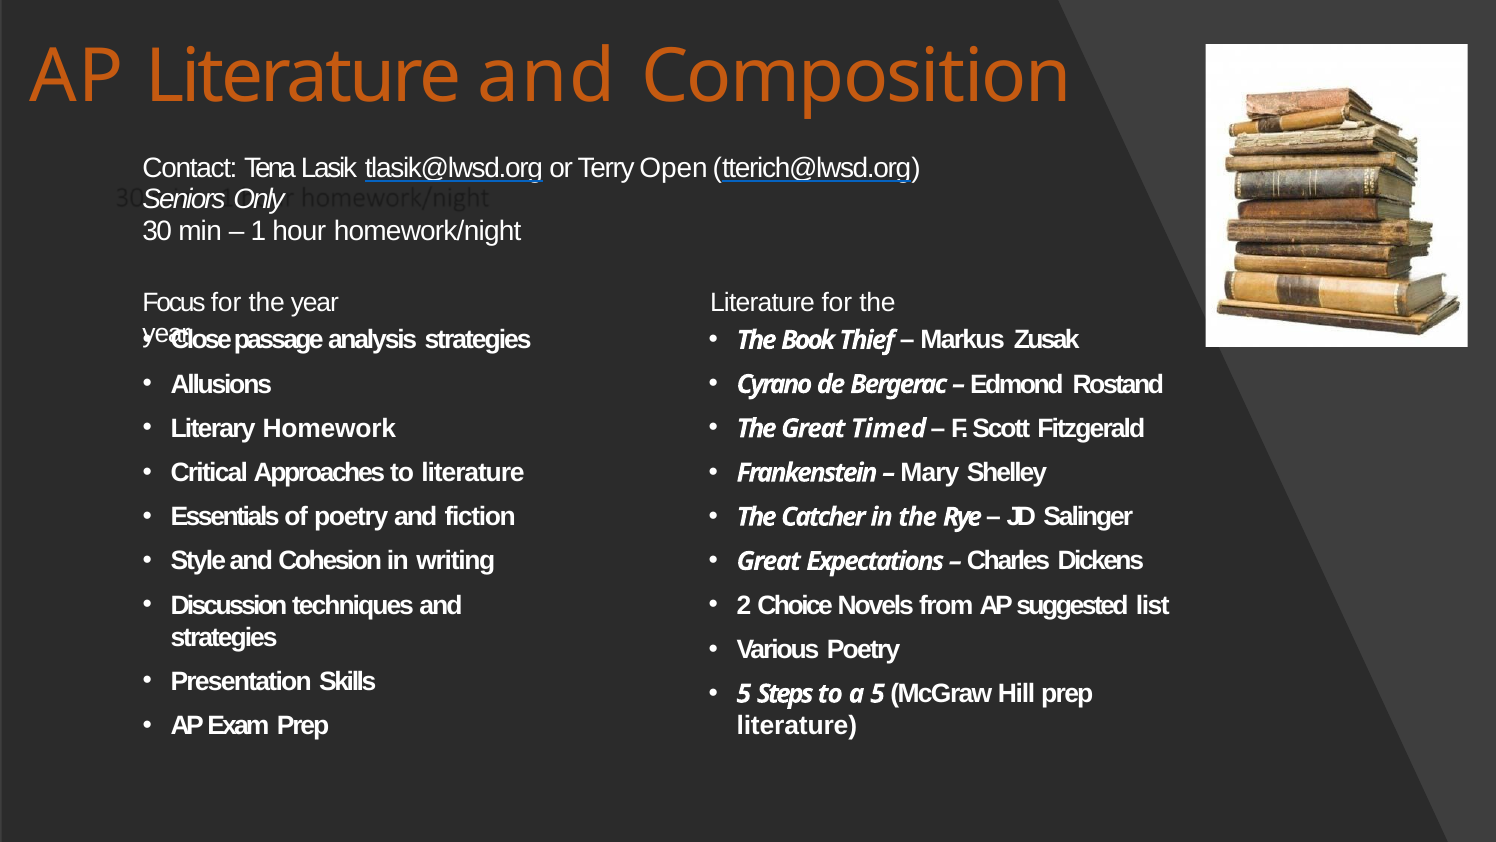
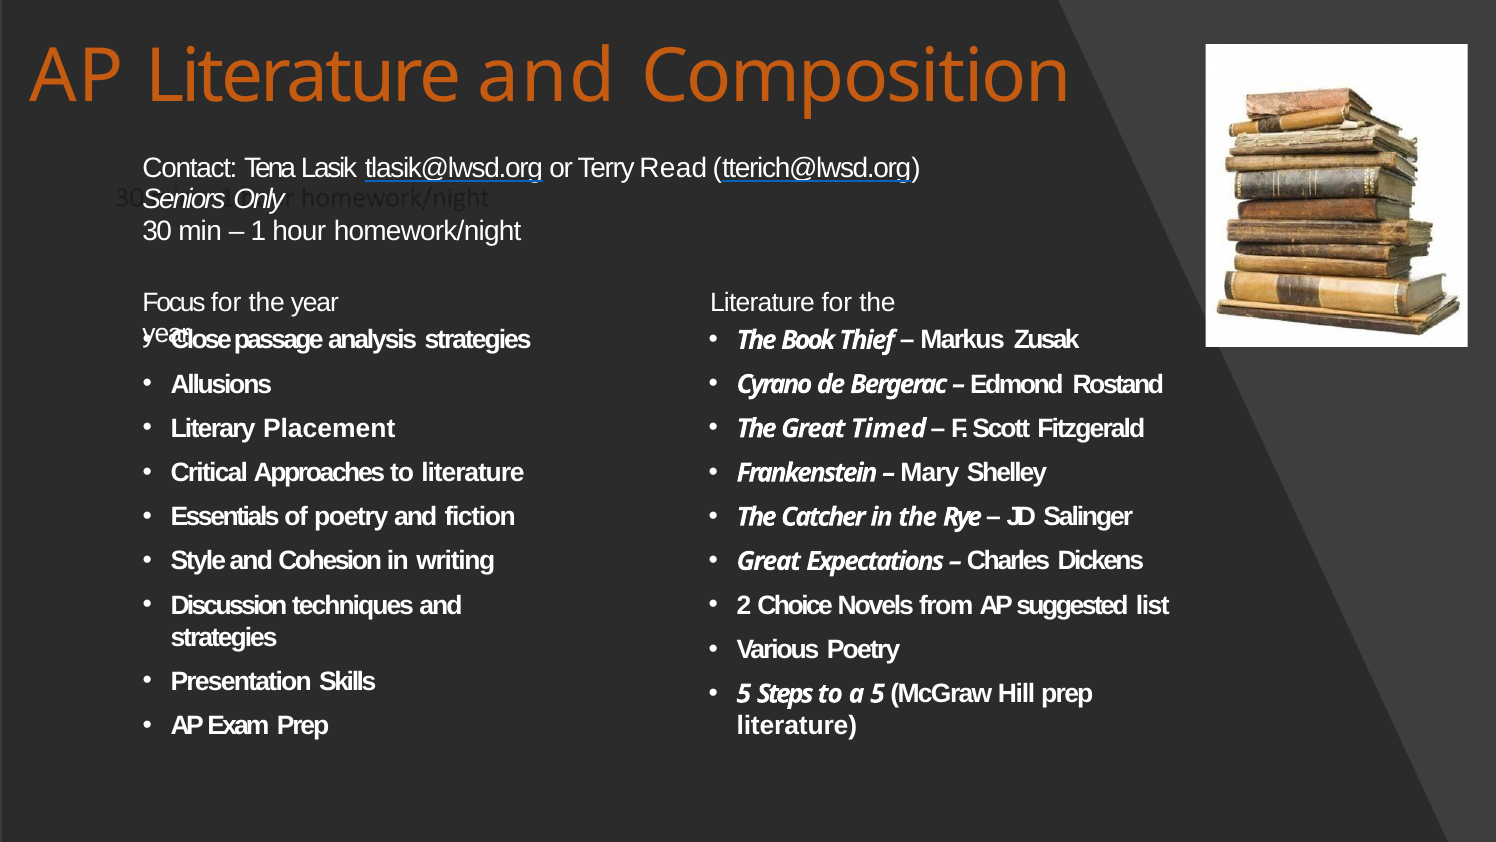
Open: Open -> Read
Homework: Homework -> Placement
